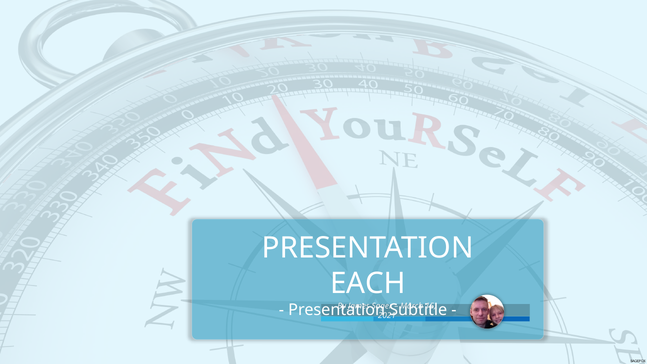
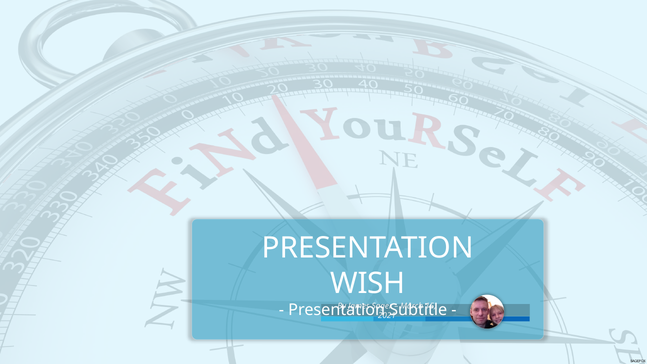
EACH: EACH -> WISH
